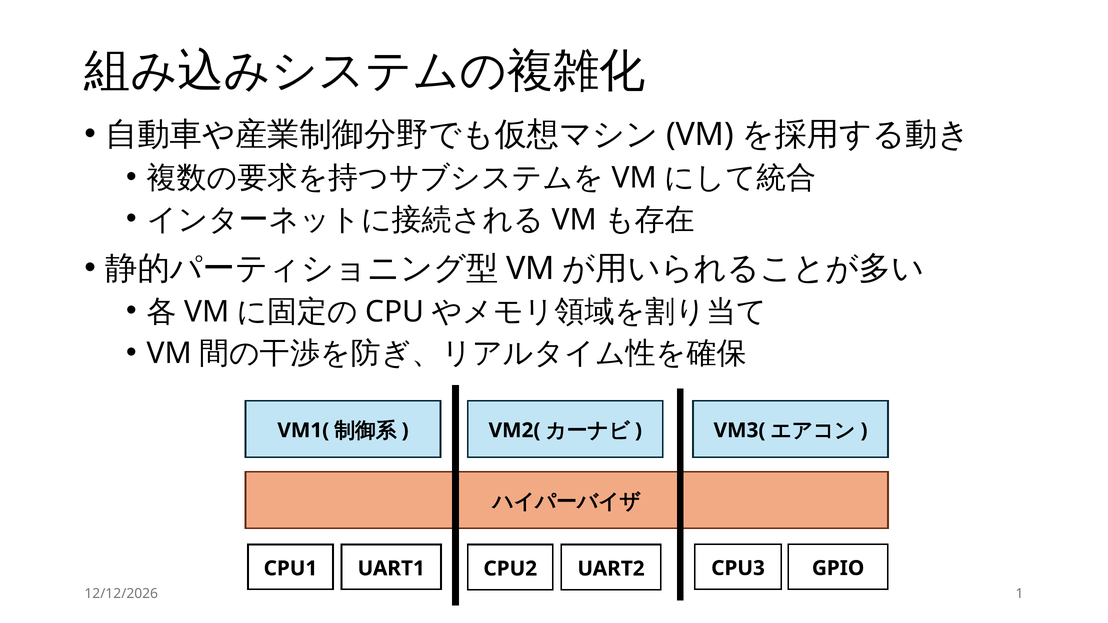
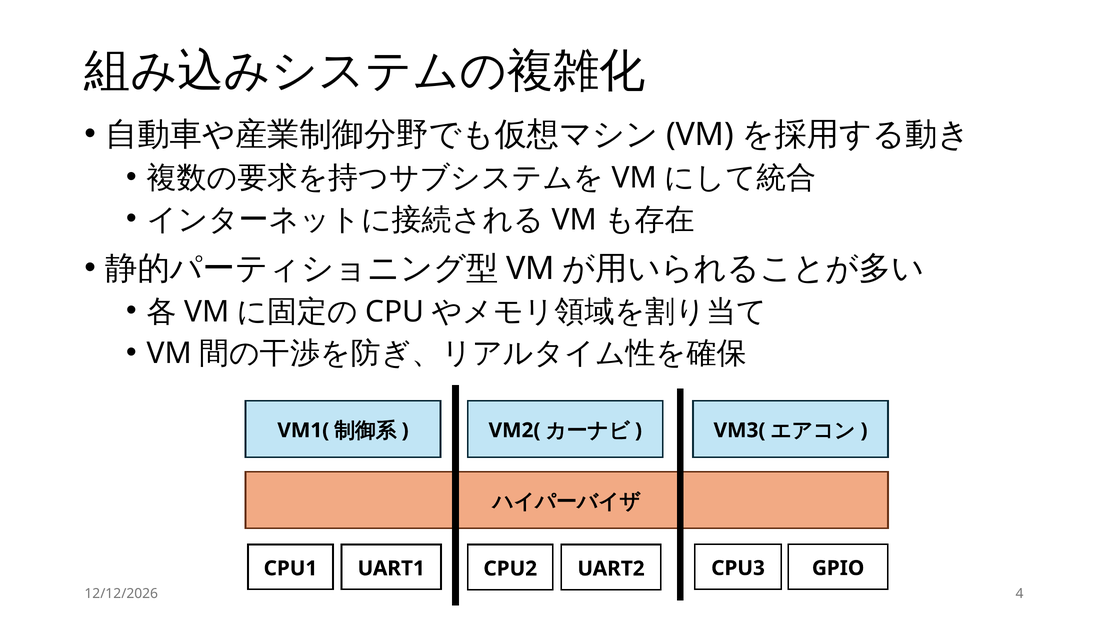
1: 1 -> 4
